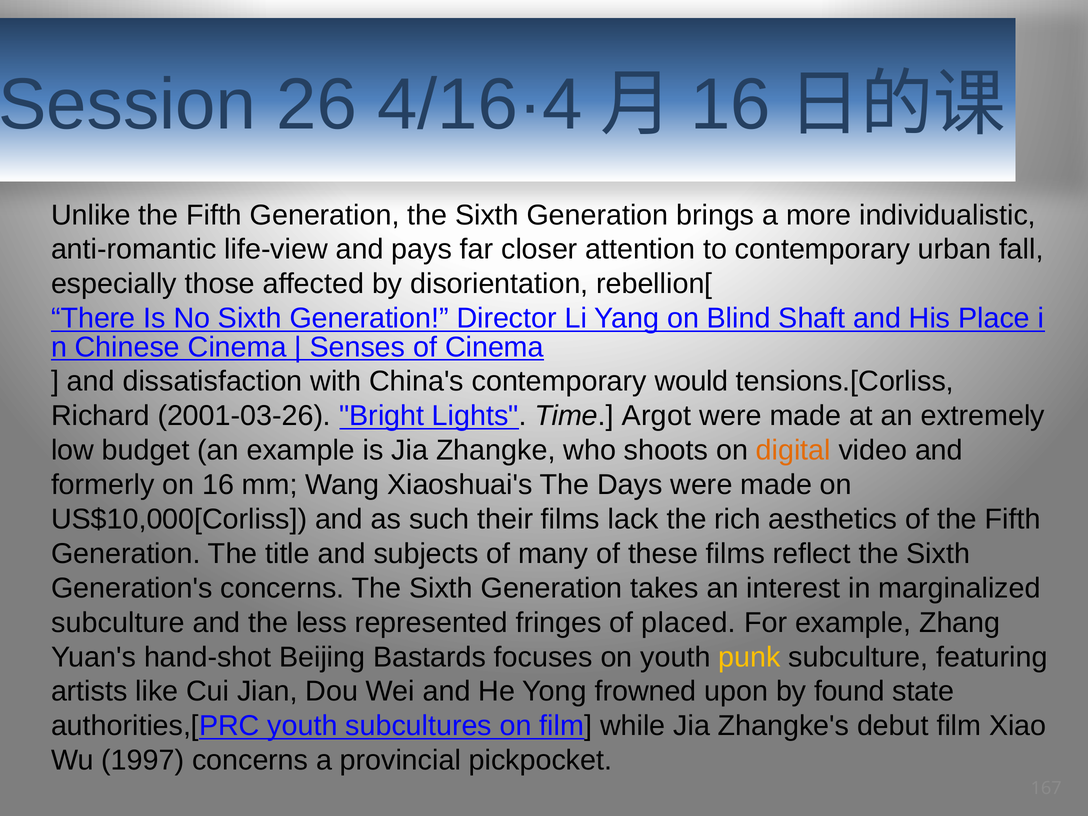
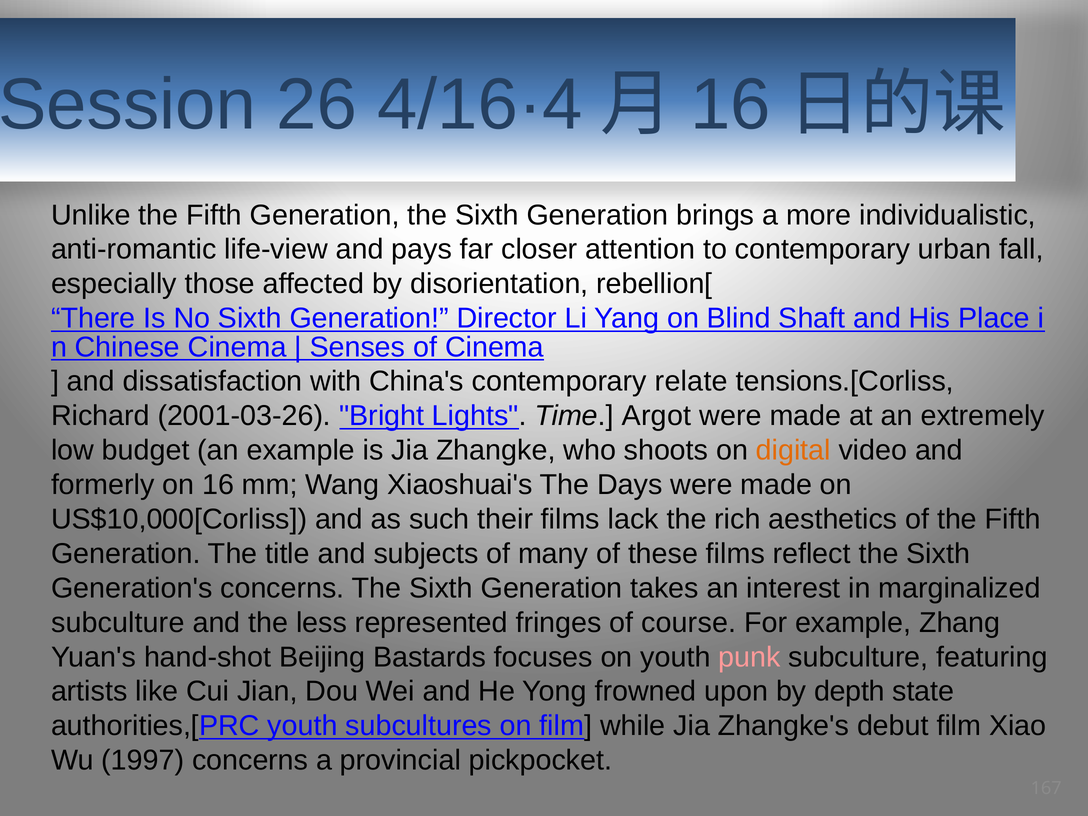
would: would -> relate
placed: placed -> course
punk colour: yellow -> pink
found: found -> depth
